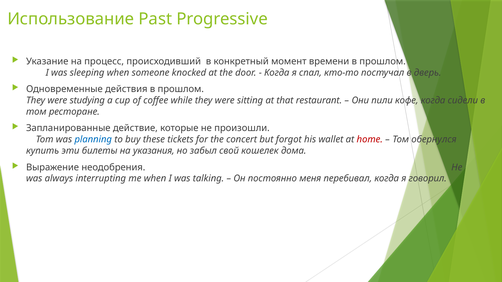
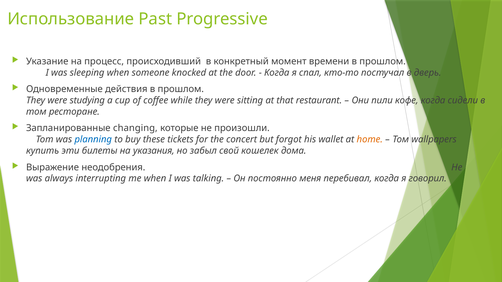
действие: действие -> changing
home colour: red -> orange
обернулся: обернулся -> wallpapers
